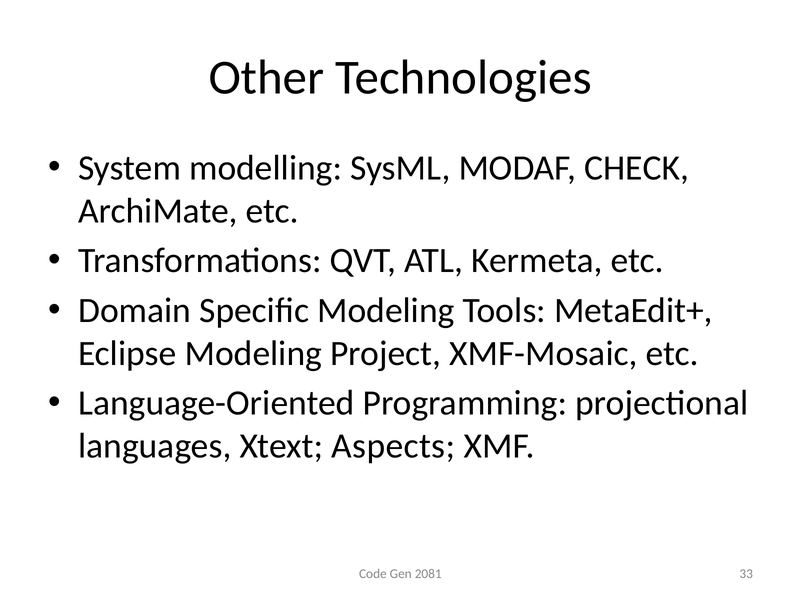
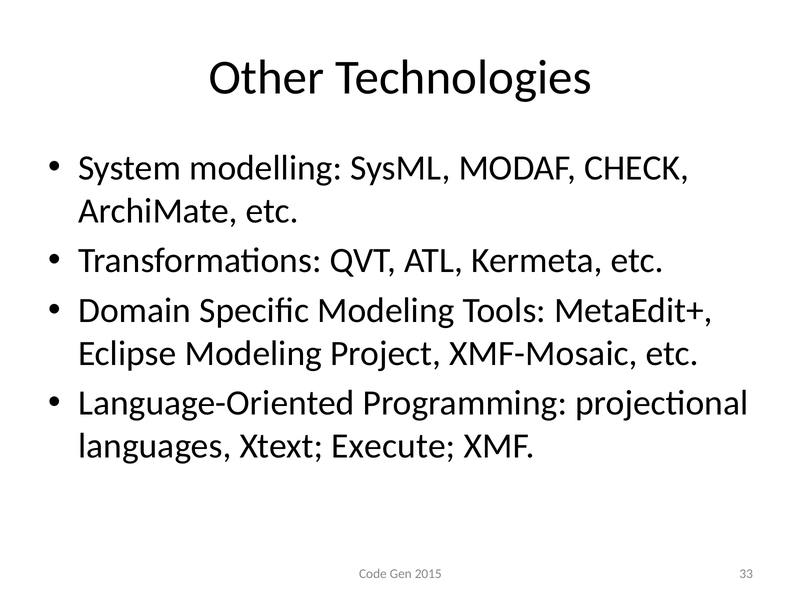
Aspects: Aspects -> Execute
2081: 2081 -> 2015
